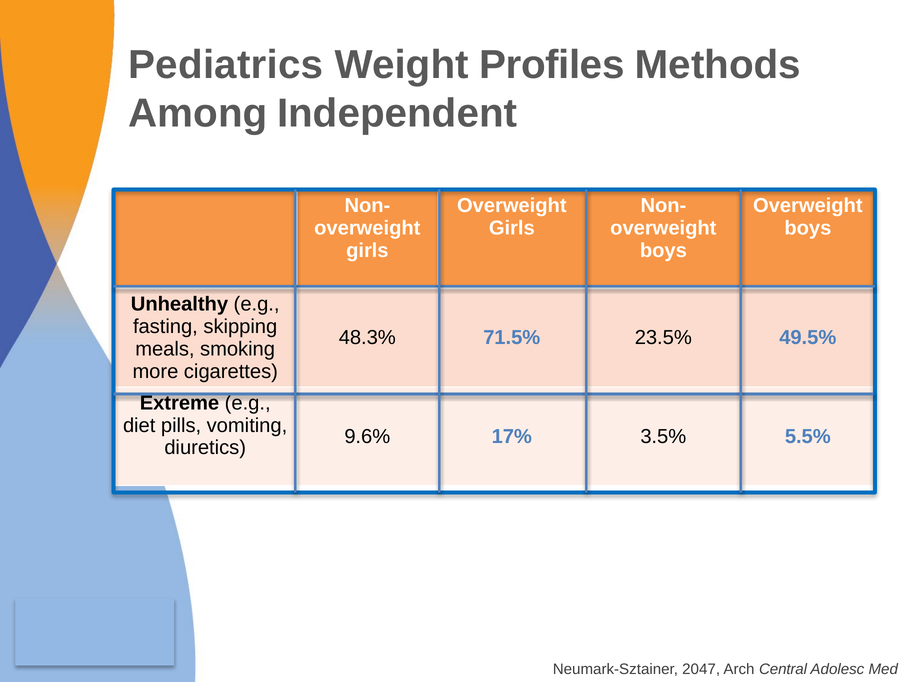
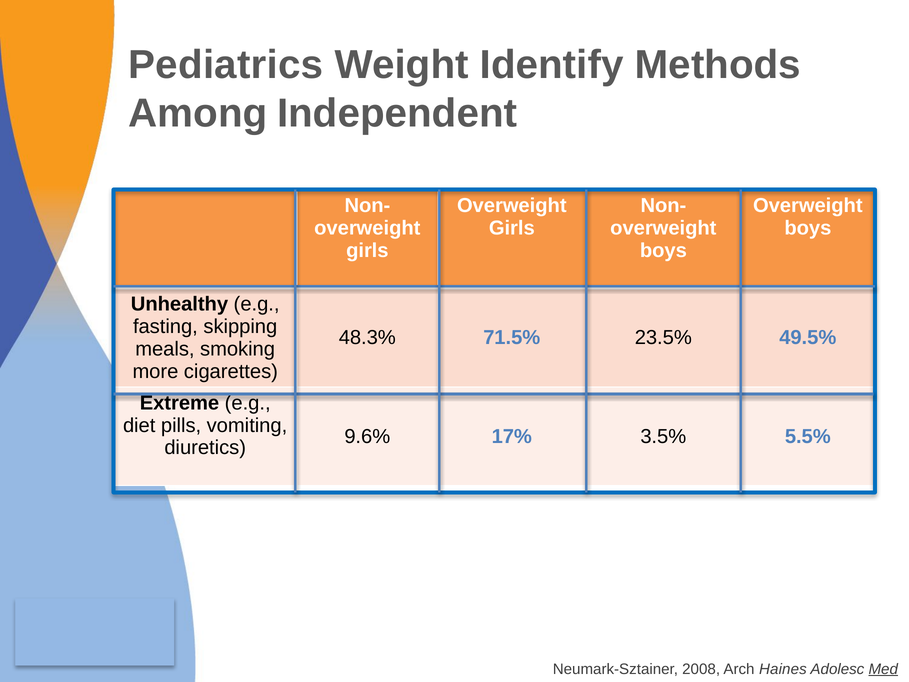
Profiles: Profiles -> Identify
2047: 2047 -> 2008
Central: Central -> Haines
Med underline: none -> present
